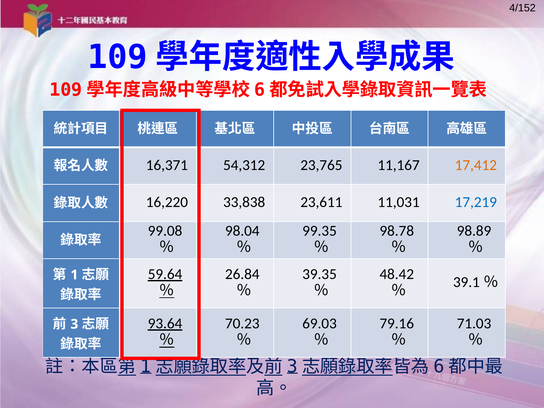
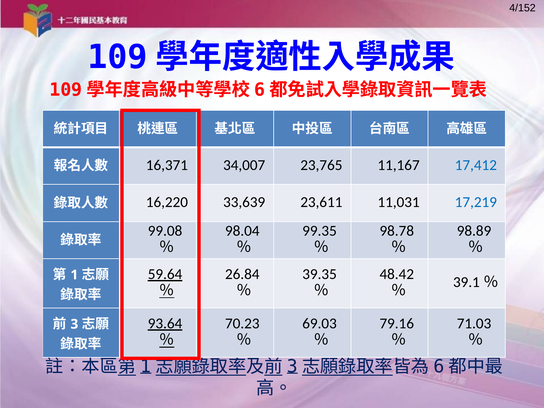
54,312: 54,312 -> 34,007
17,412 colour: orange -> blue
33,838: 33,838 -> 33,639
